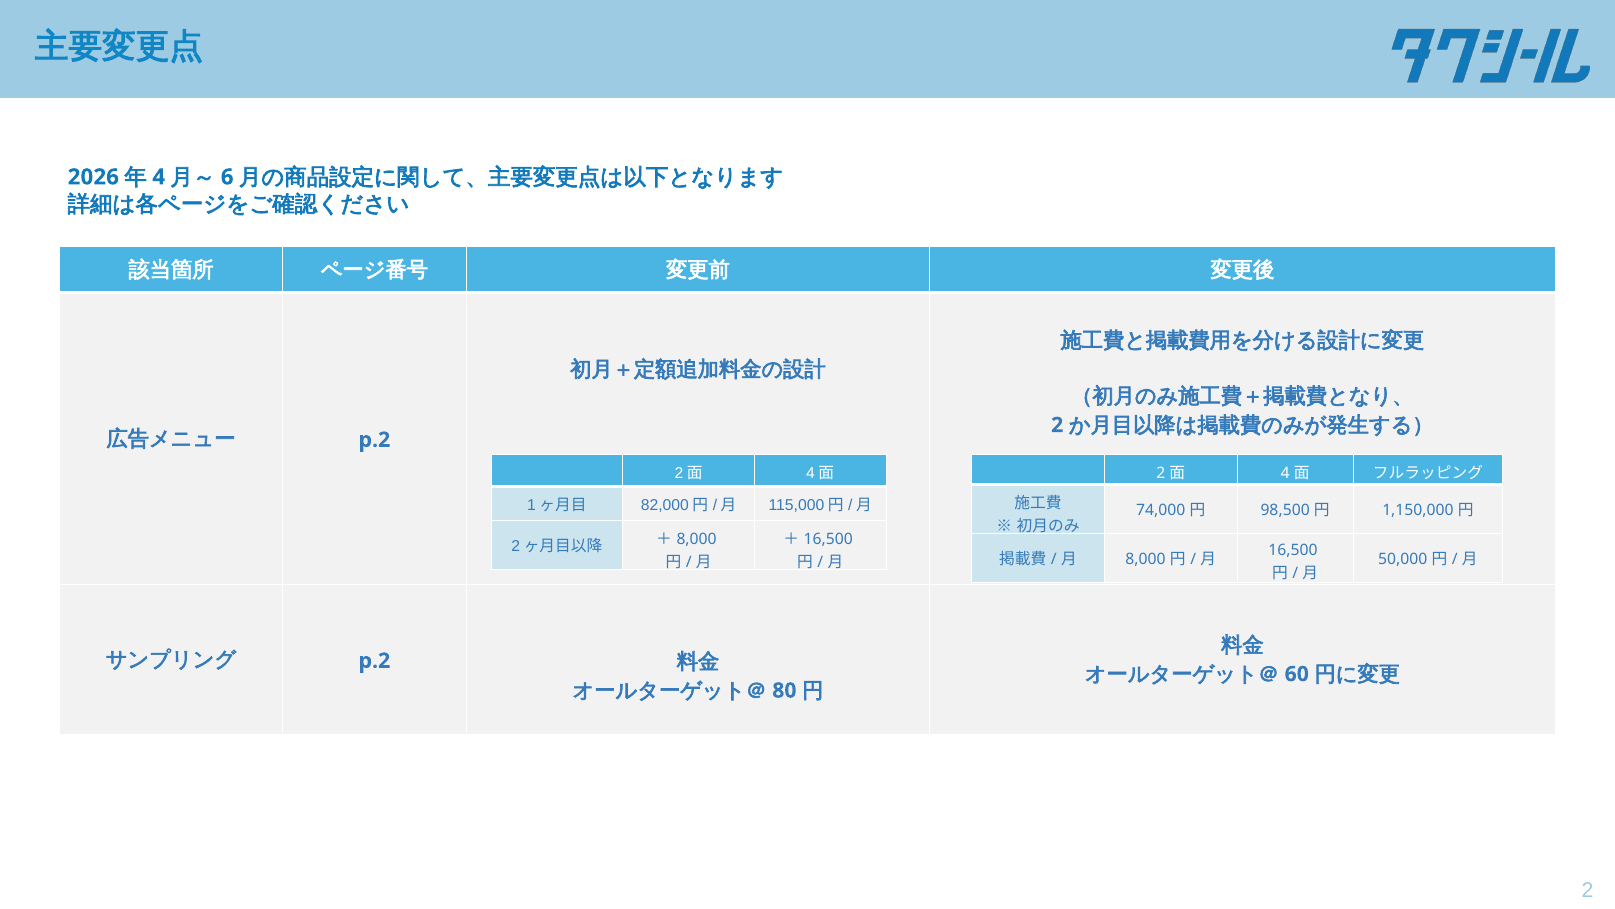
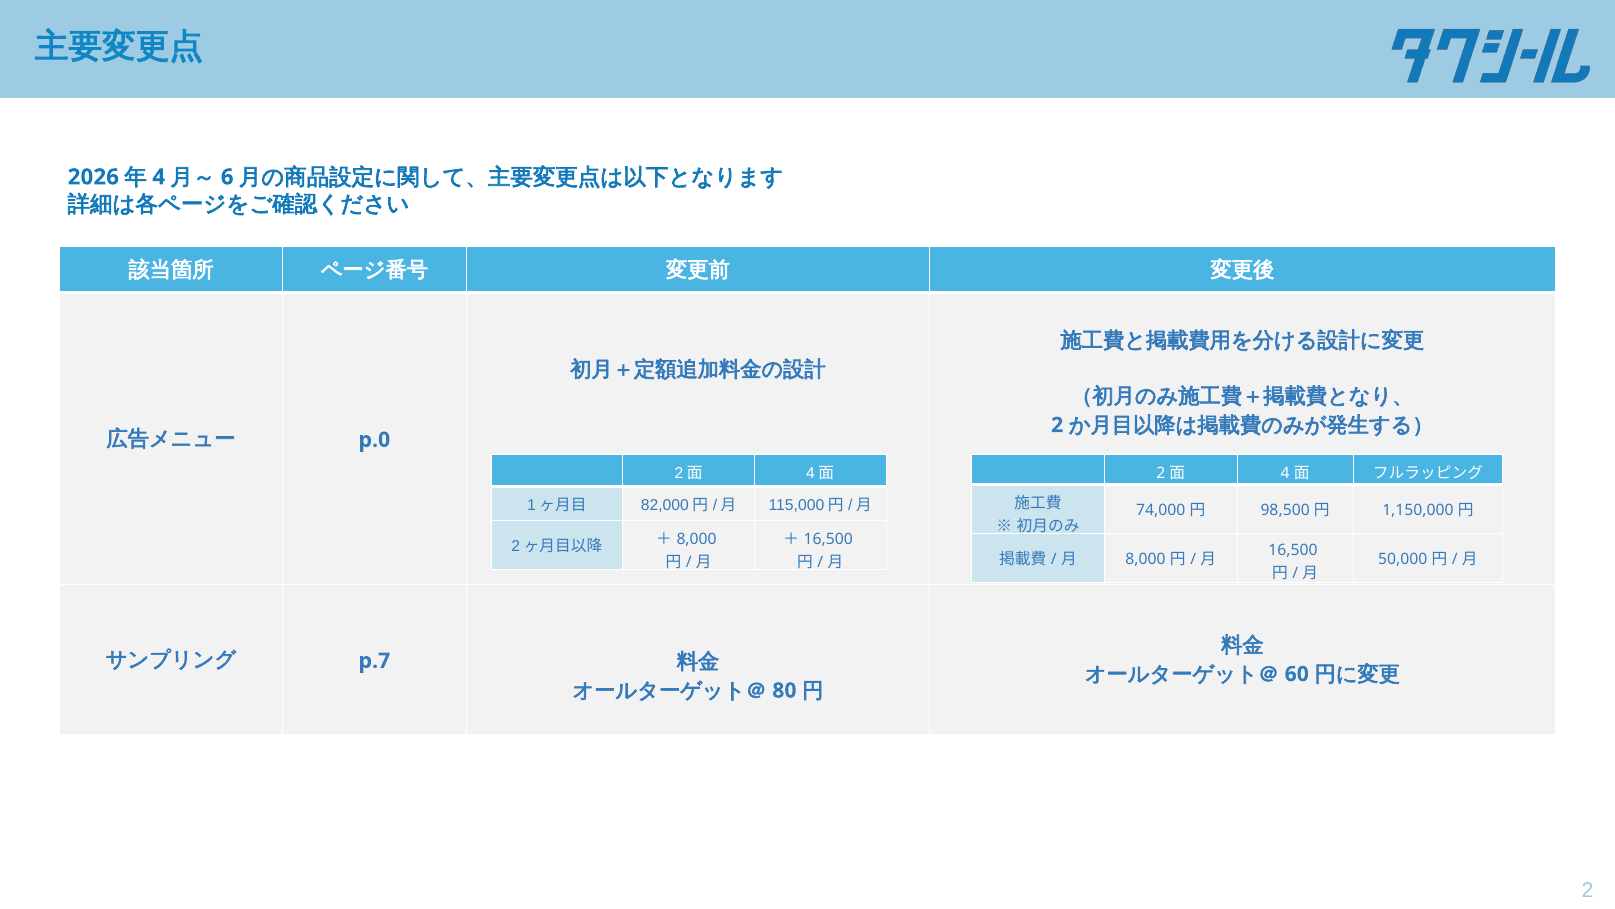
p.2 at (374, 440): p.2 -> p.0
p.2 at (374, 660): p.2 -> p.7
